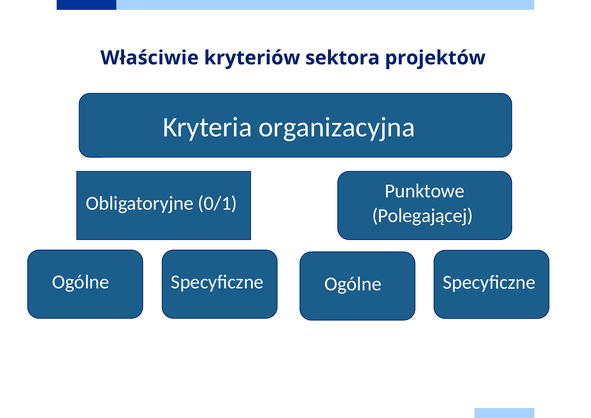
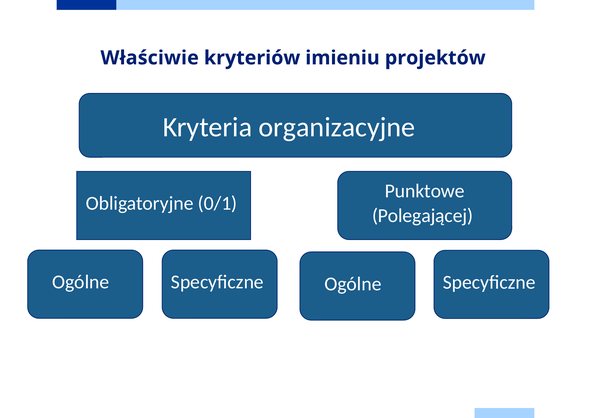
sektora: sektora -> imieniu
organizacyjna: organizacyjna -> organizacyjne
